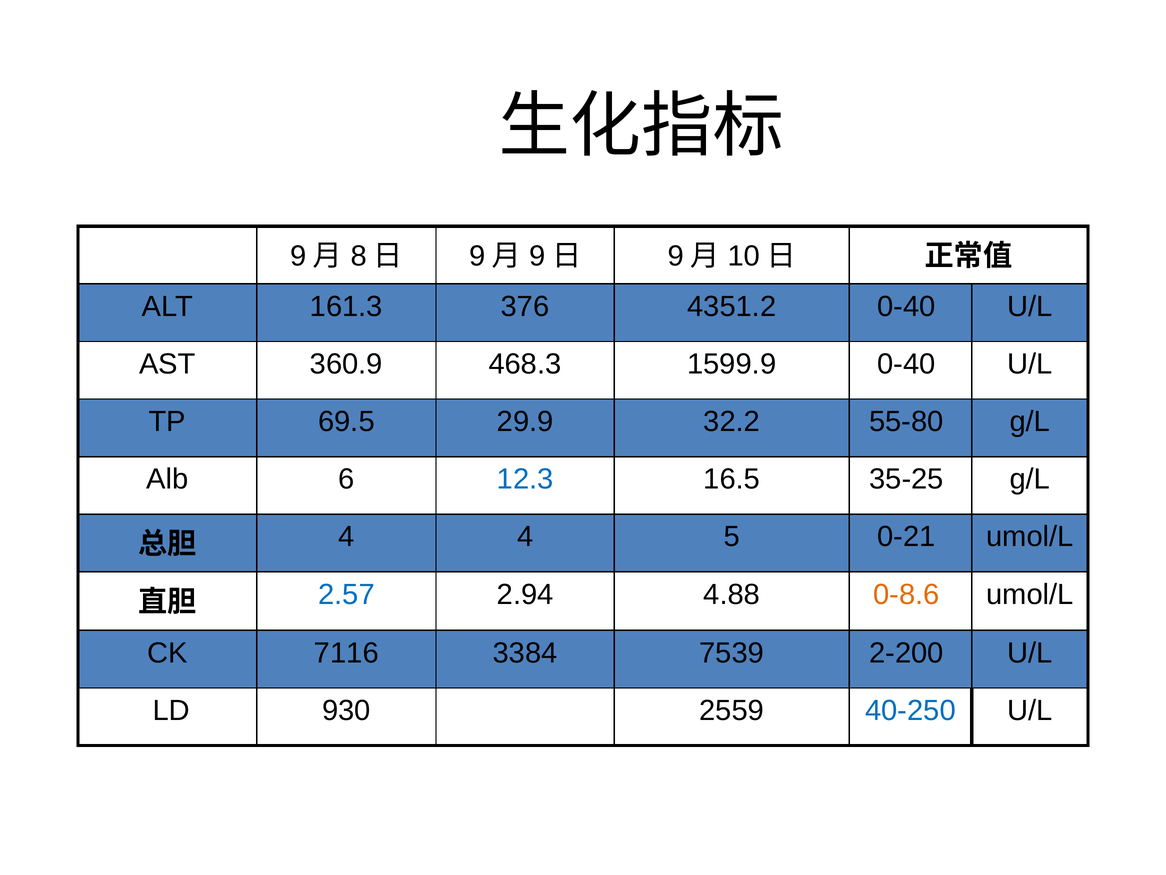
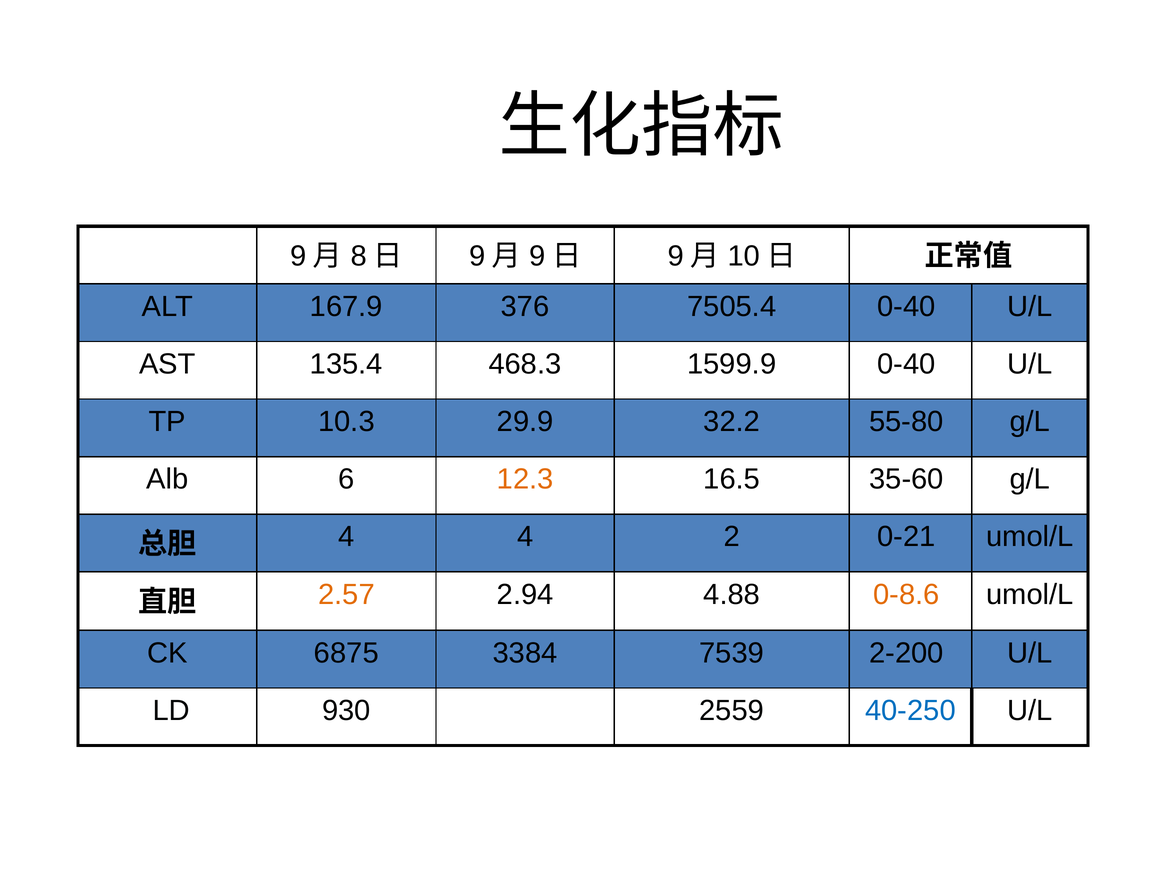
161.3: 161.3 -> 167.9
4351.2: 4351.2 -> 7505.4
360.9: 360.9 -> 135.4
69.5: 69.5 -> 10.3
12.3 colour: blue -> orange
35-25: 35-25 -> 35-60
5: 5 -> 2
2.57 colour: blue -> orange
7116: 7116 -> 6875
